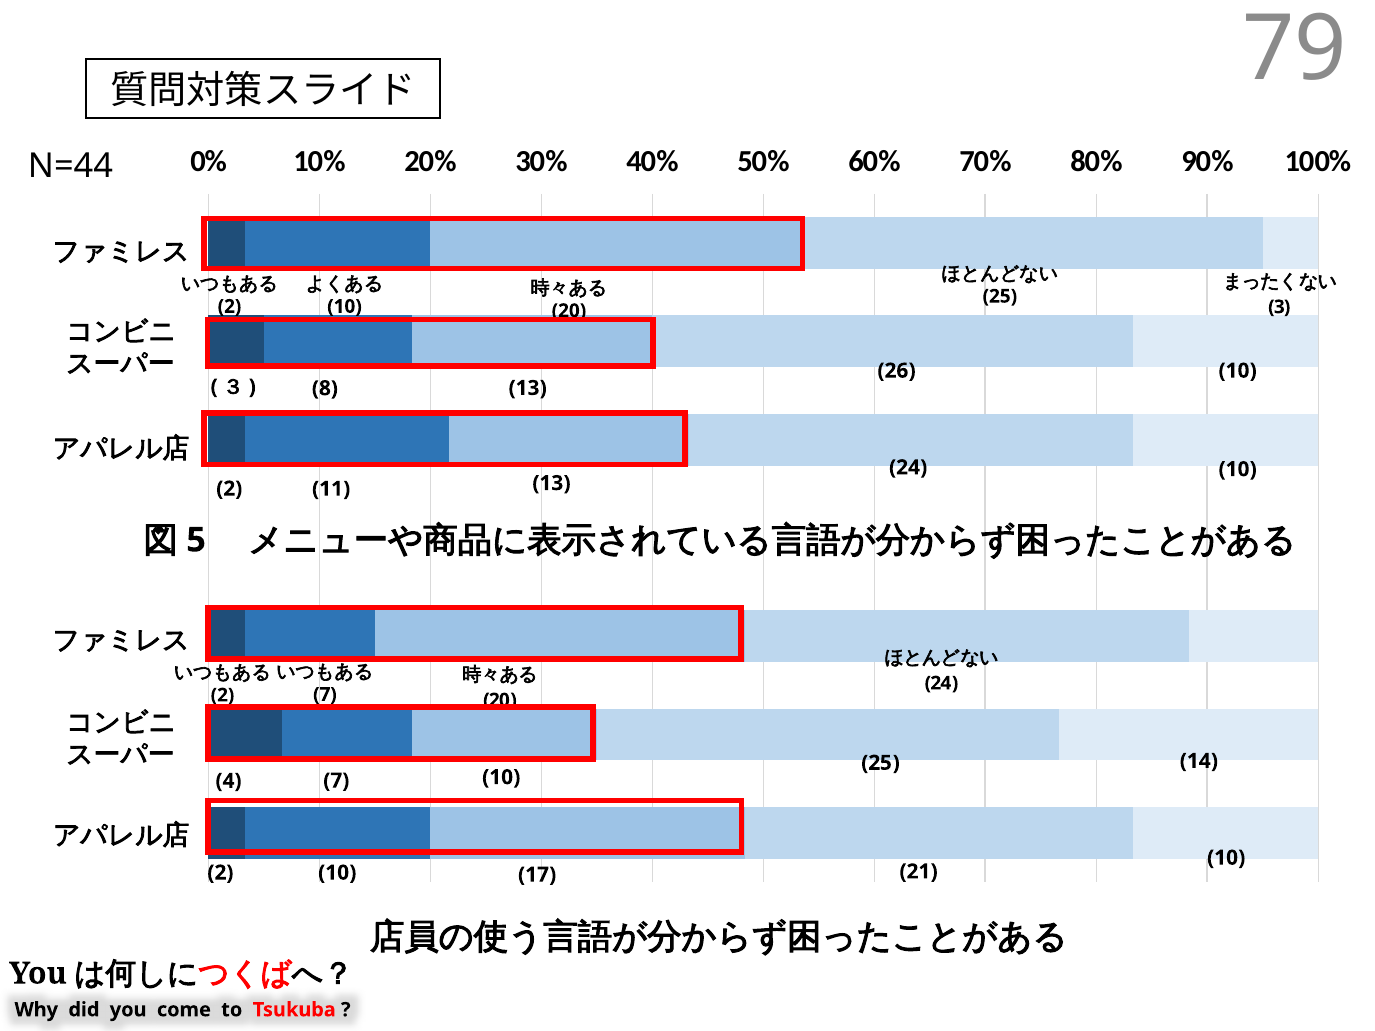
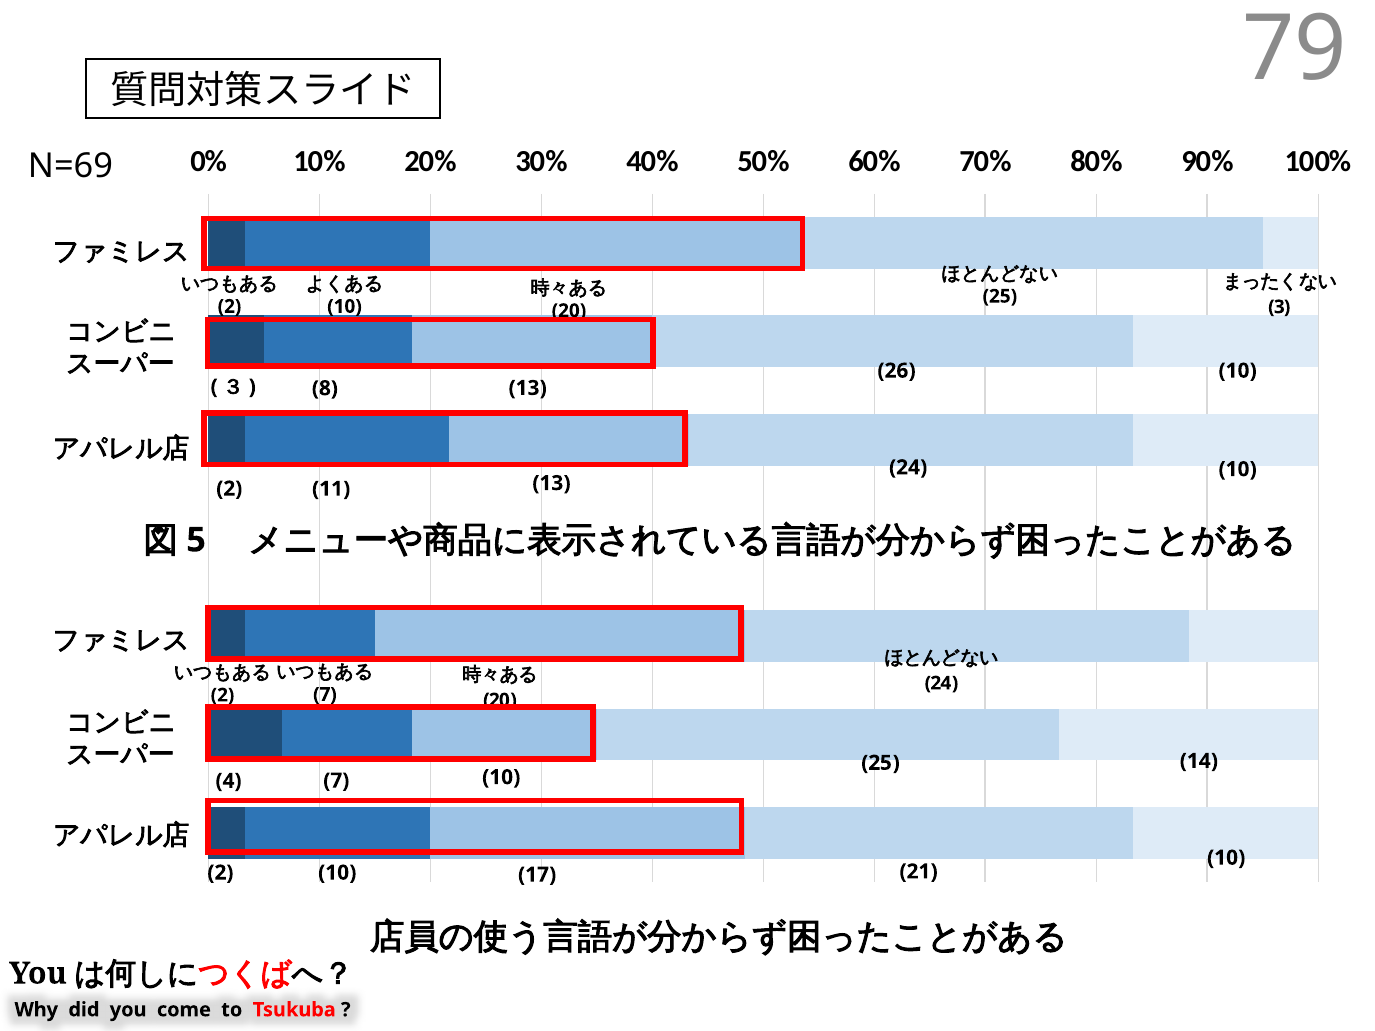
N=44: N=44 -> N=69
